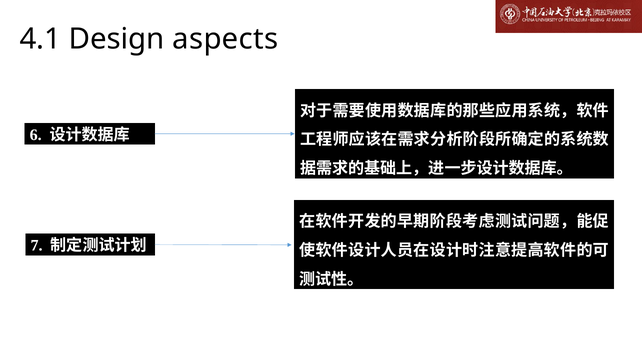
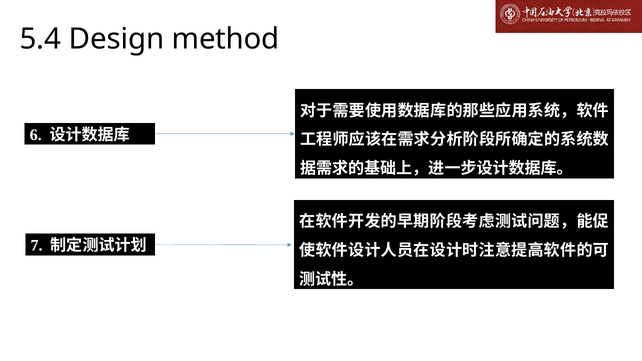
4.1: 4.1 -> 5.4
aspects: aspects -> method
